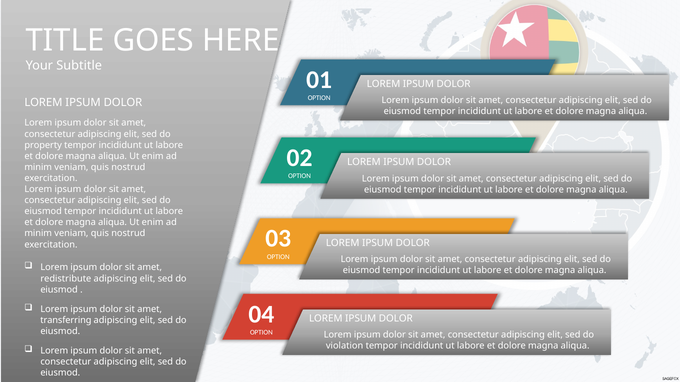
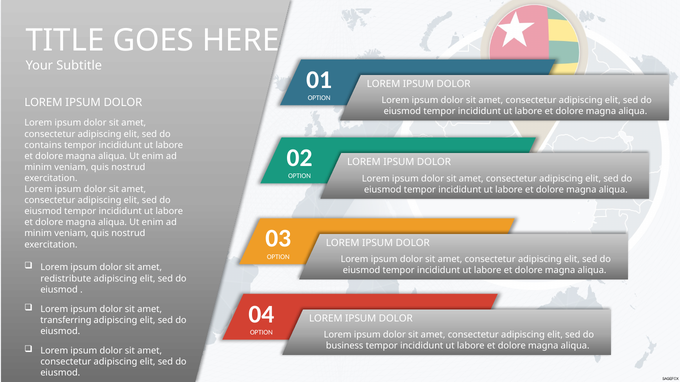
property: property -> contains
violation: violation -> business
